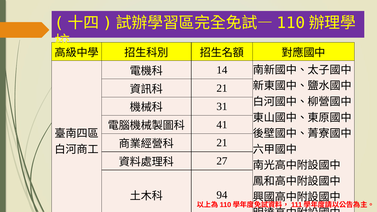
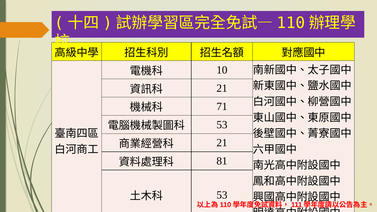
14: 14 -> 10
31: 31 -> 71
41 at (222, 125): 41 -> 53
27: 27 -> 81
94 at (222, 195): 94 -> 53
